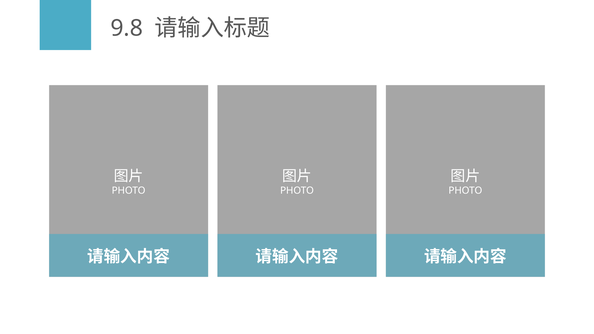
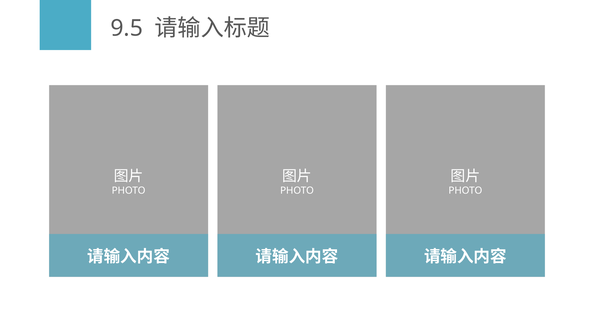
9.8: 9.8 -> 9.5
